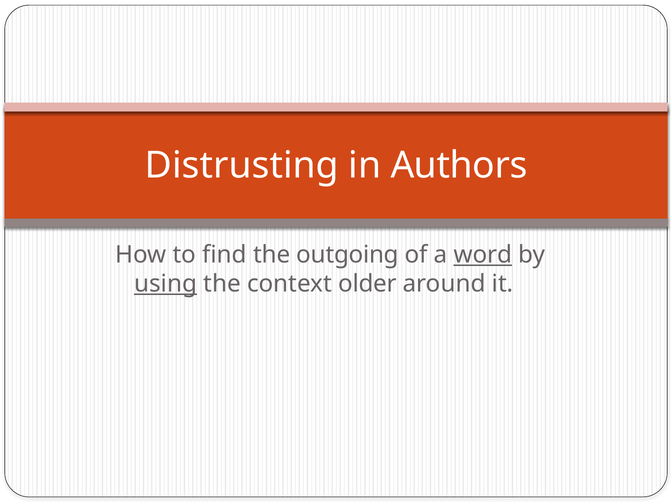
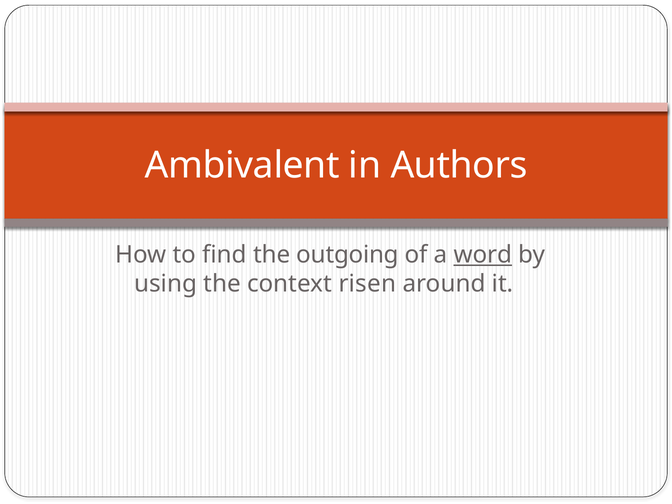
Distrusting: Distrusting -> Ambivalent
using underline: present -> none
older: older -> risen
